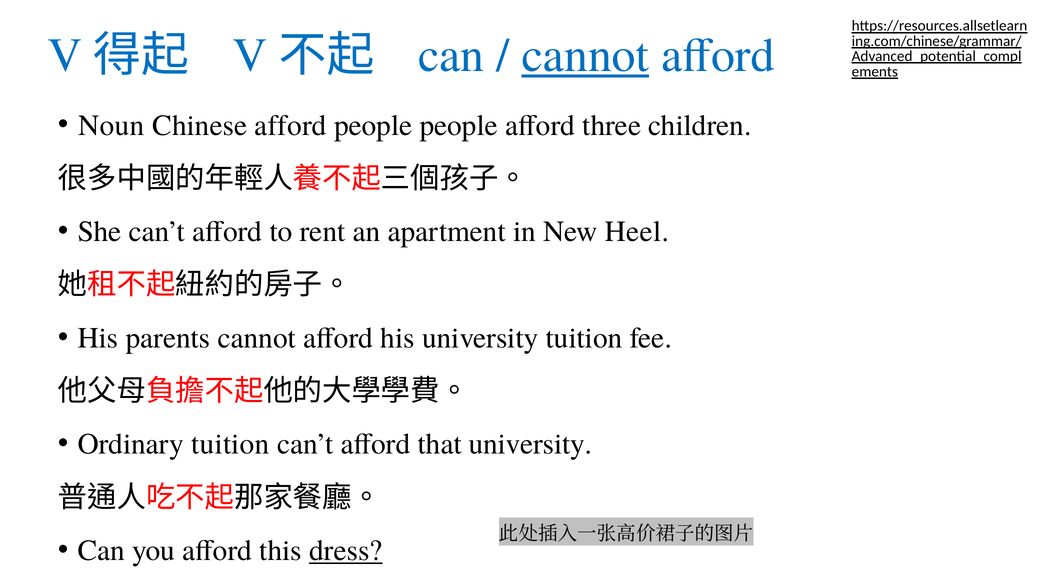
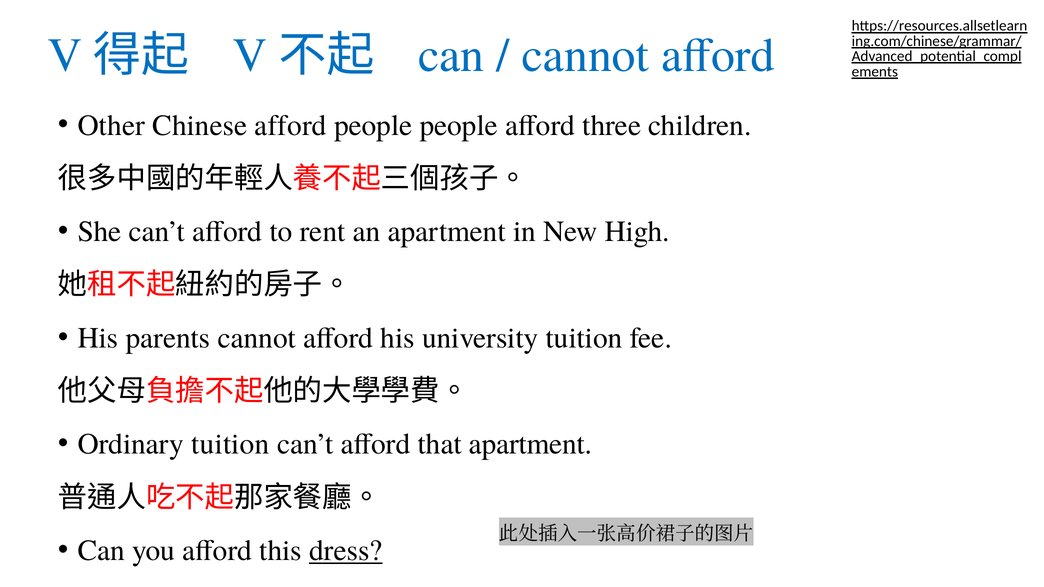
cannot at (585, 55) underline: present -> none
Noun: Noun -> Other
Heel: Heel -> High
that university: university -> apartment
